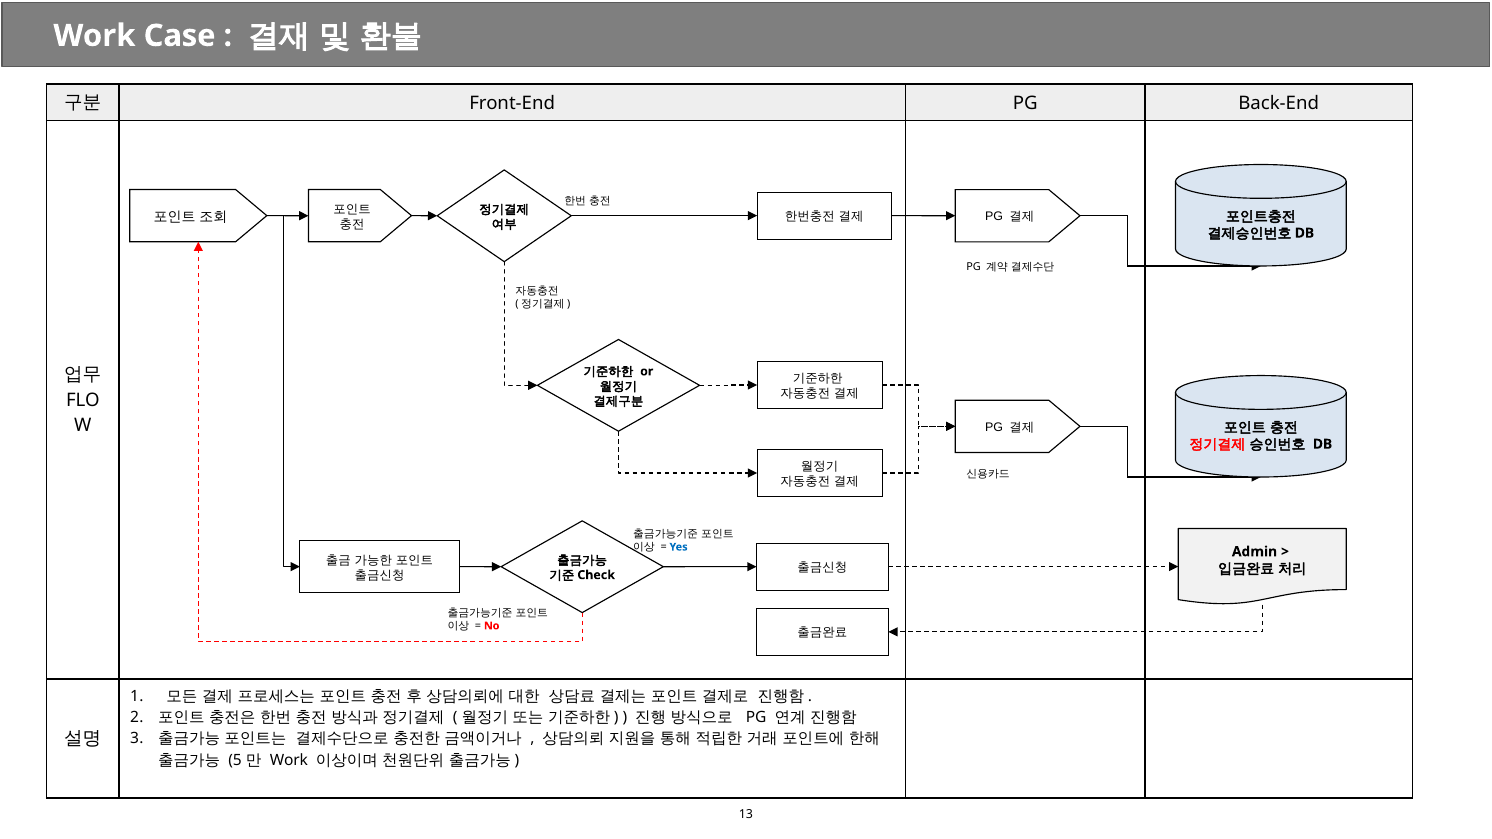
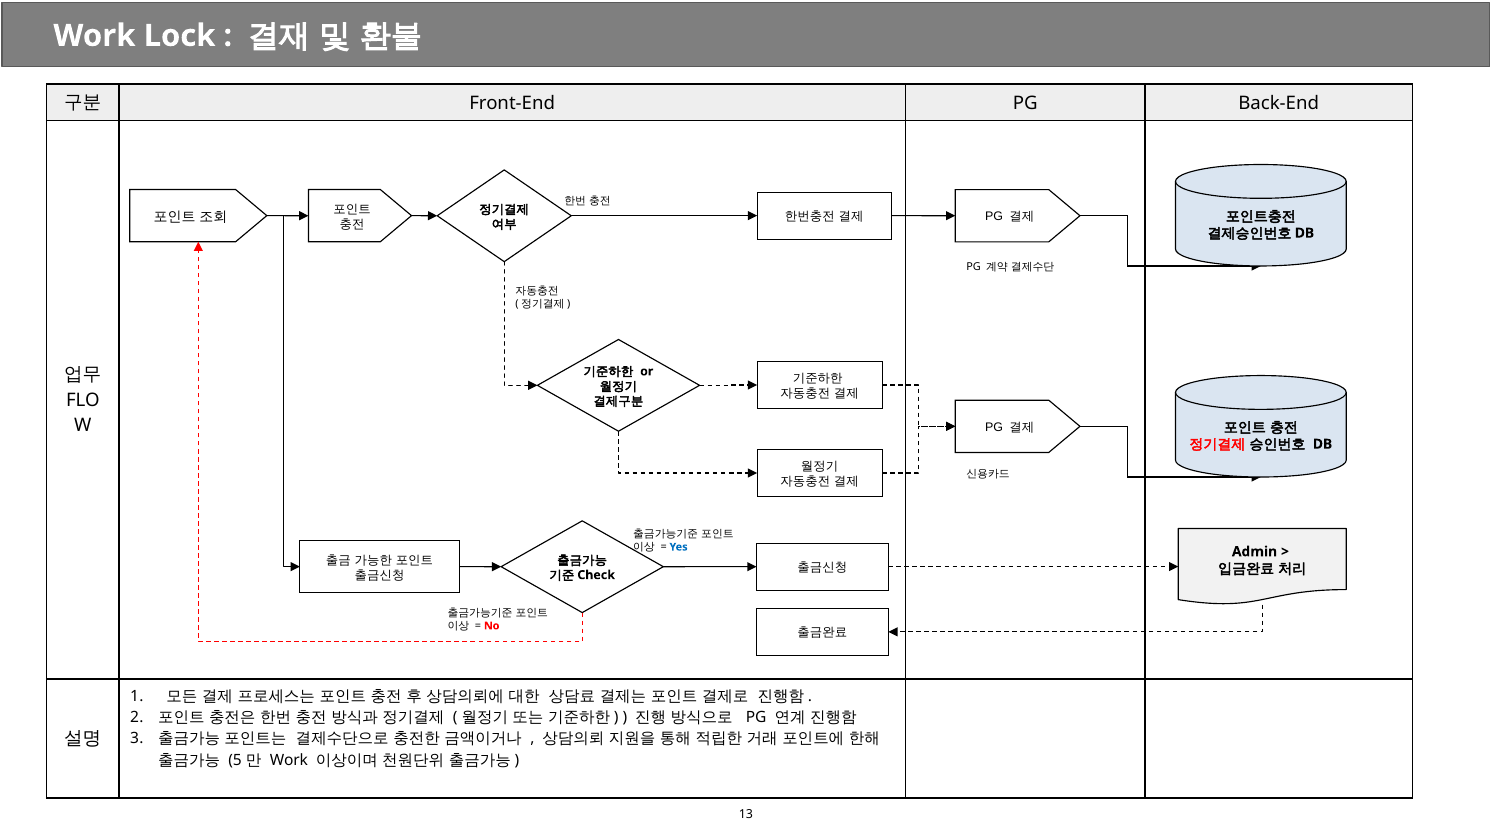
Case: Case -> Lock
